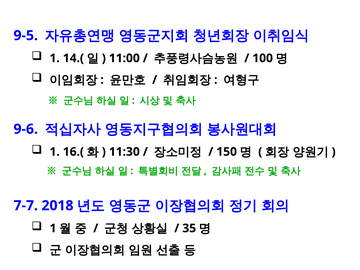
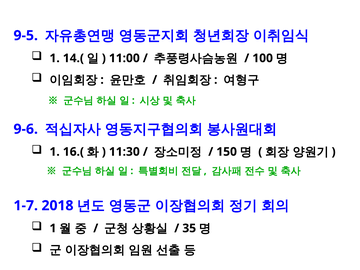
7-7: 7-7 -> 1-7
